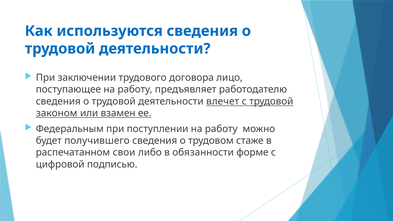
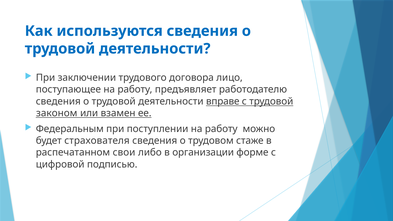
влечет: влечет -> вправе
получившего: получившего -> страхователя
обязанности: обязанности -> организации
